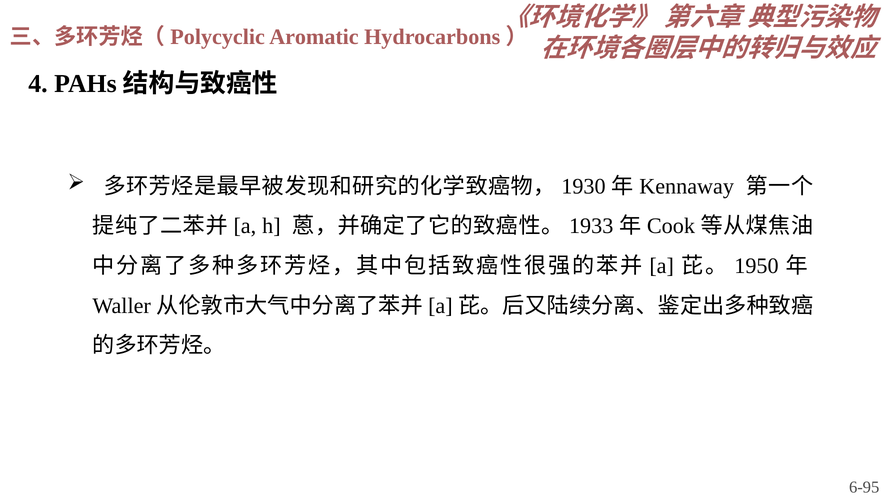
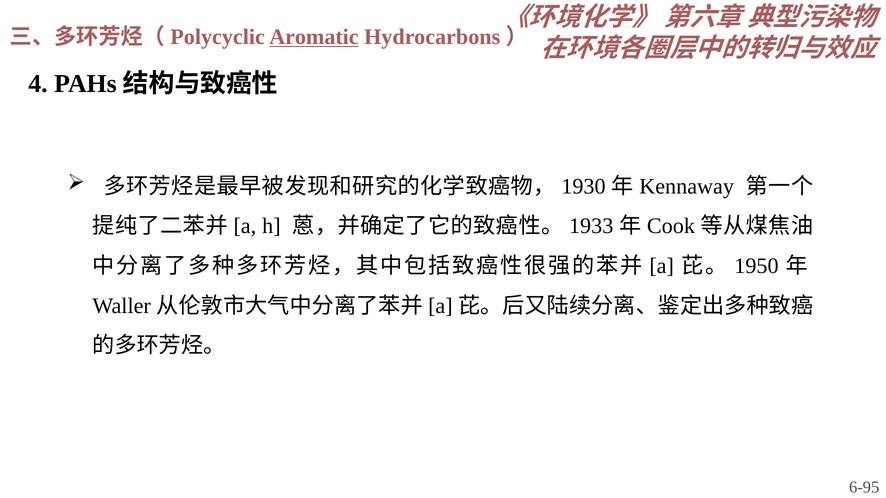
Aromatic underline: none -> present
